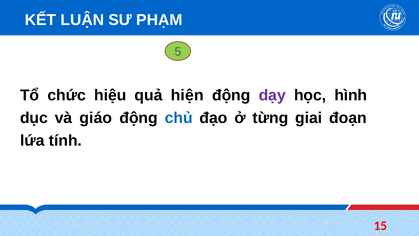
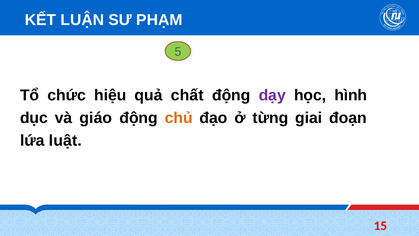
hiện: hiện -> chất
chủ colour: blue -> orange
tính: tính -> luật
